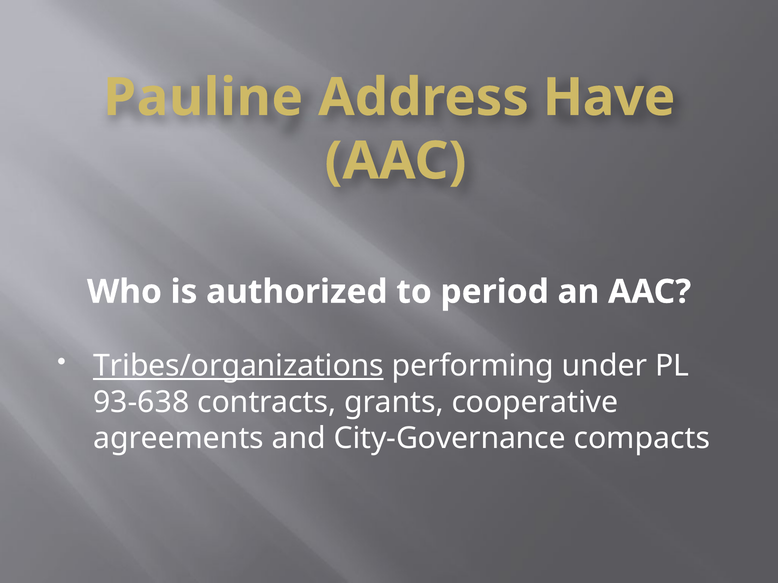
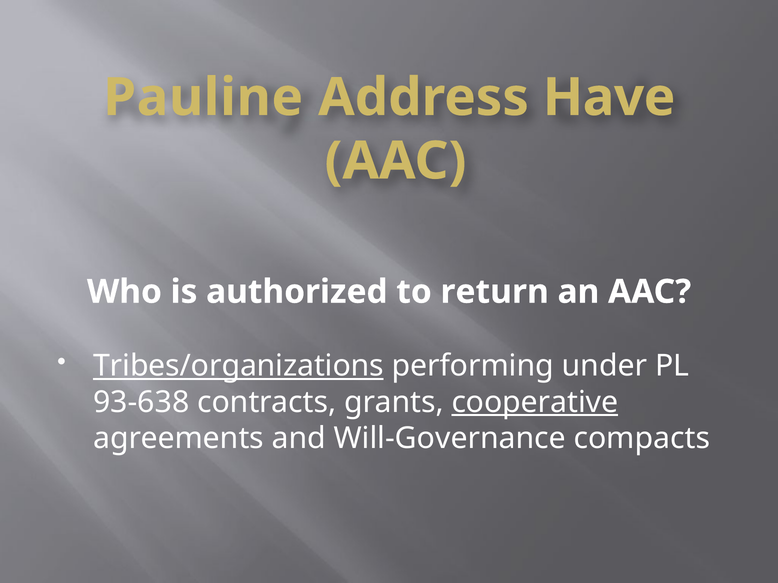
period: period -> return
cooperative underline: none -> present
City-Governance: City-Governance -> Will-Governance
